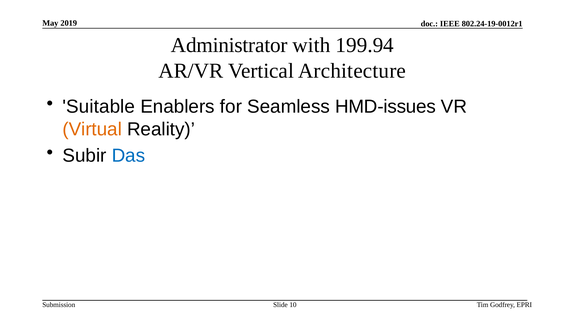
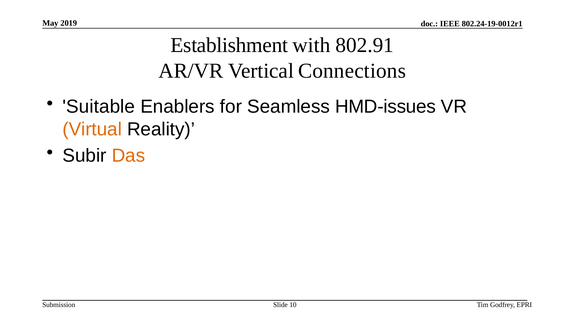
Administrator: Administrator -> Establishment
199.94: 199.94 -> 802.91
Architecture: Architecture -> Connections
Das colour: blue -> orange
